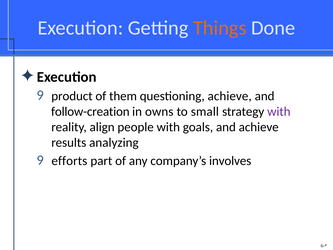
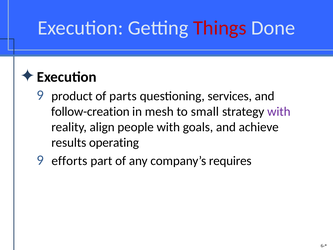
Things colour: orange -> red
them: them -> parts
questioning achieve: achieve -> services
owns: owns -> mesh
analyzing: analyzing -> operating
involves: involves -> requires
